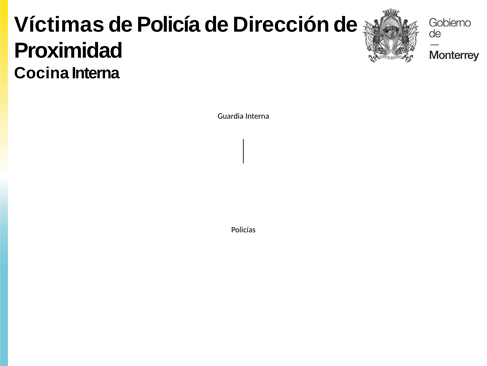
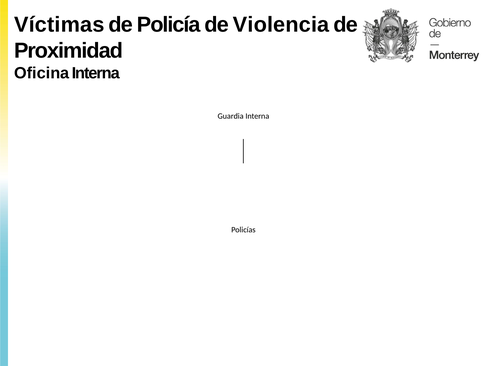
Dirección: Dirección -> Violencia
Cocina: Cocina -> Oficina
